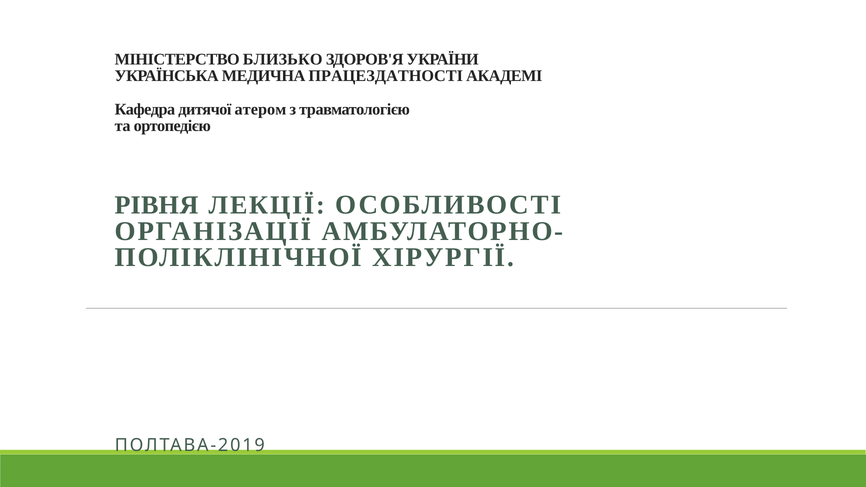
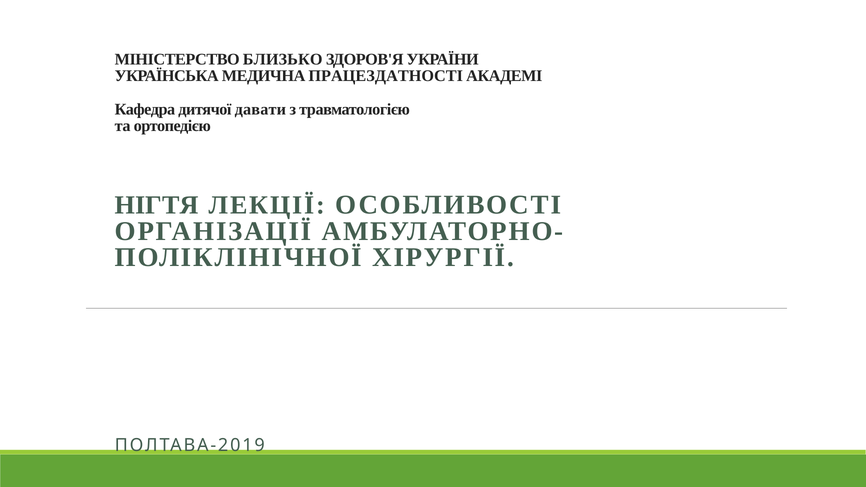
атером: атером -> давати
РІВНЯ: РІВНЯ -> НІГТЯ
